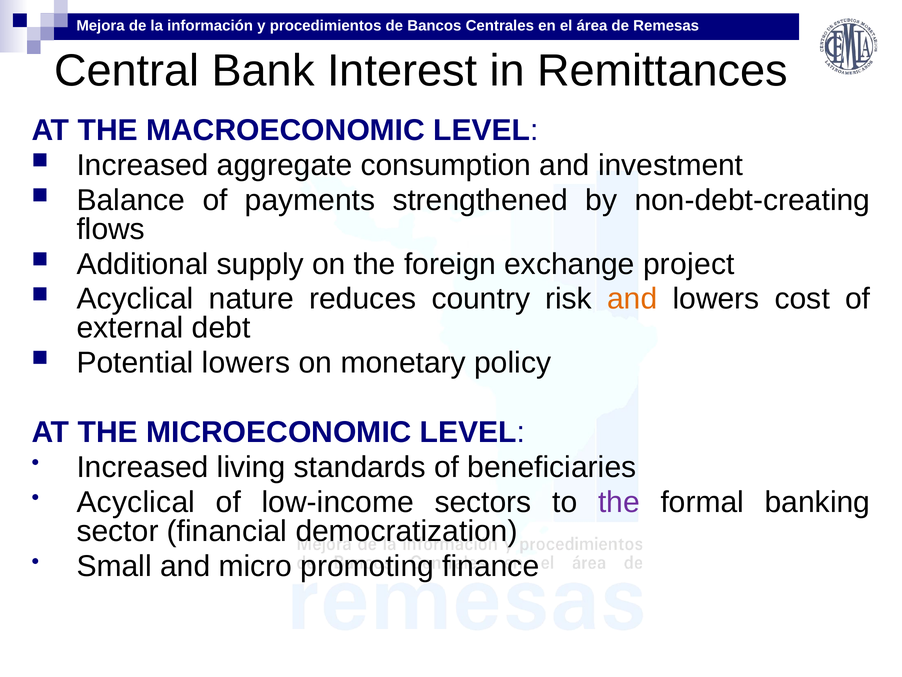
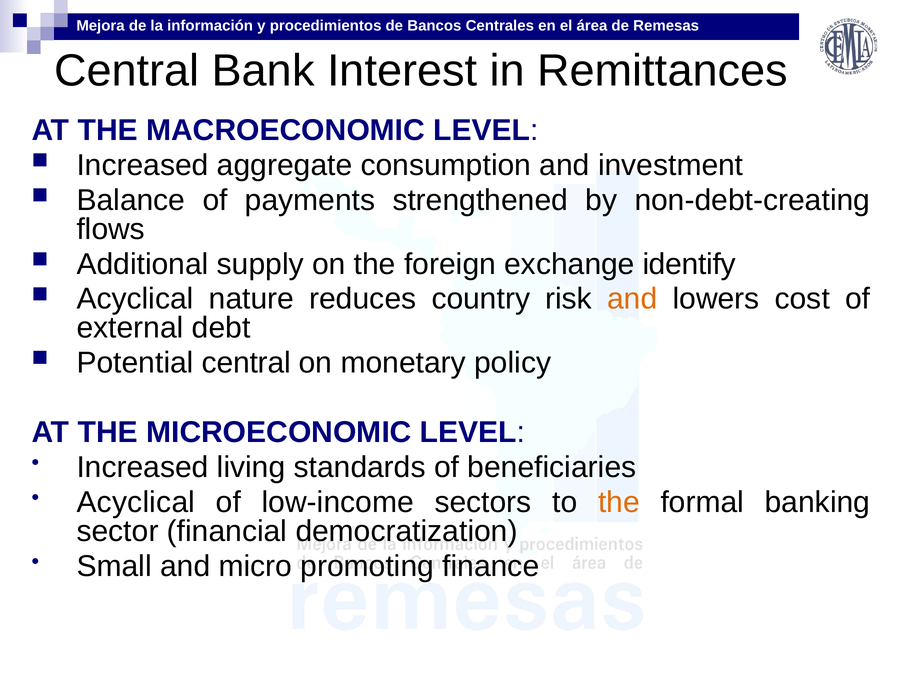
project: project -> identify
Potential lowers: lowers -> central
the at (619, 502) colour: purple -> orange
